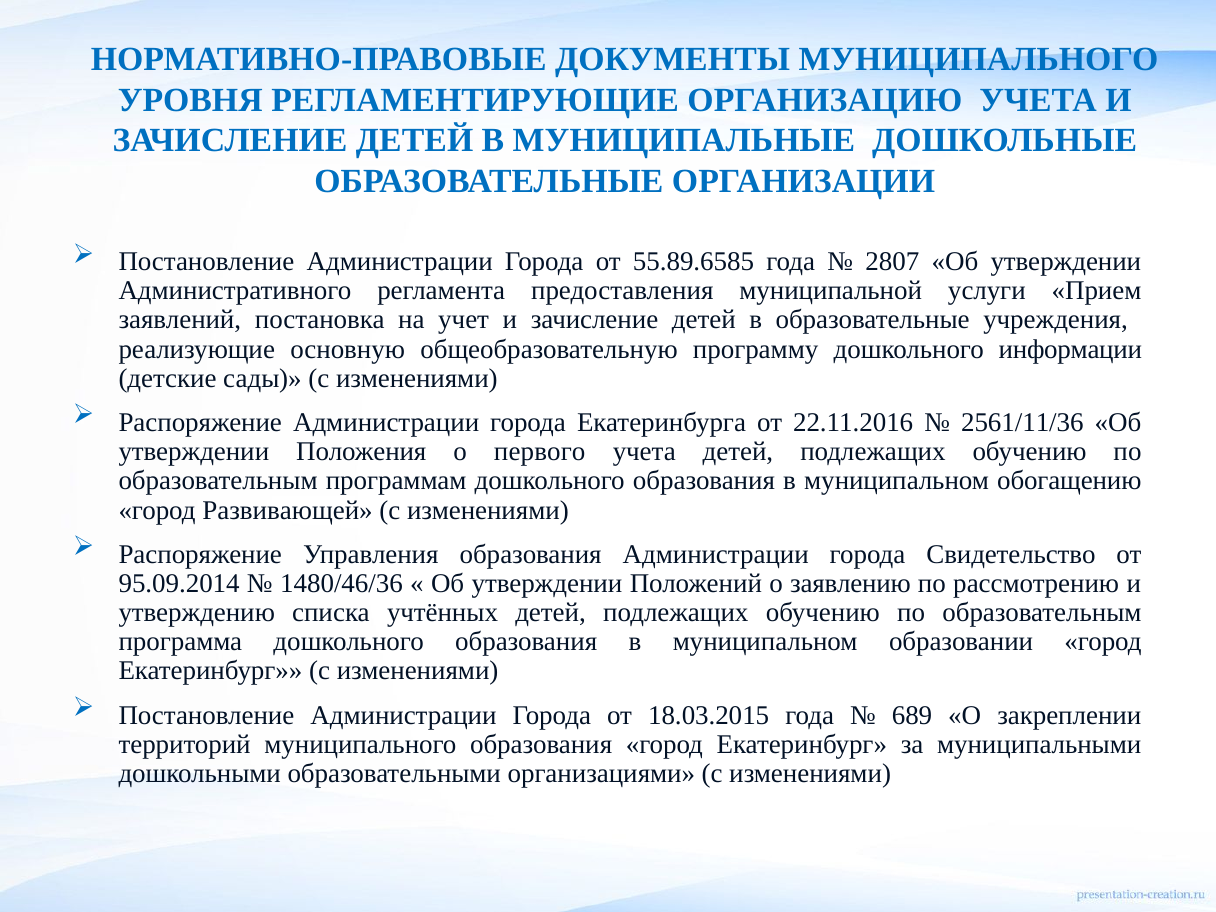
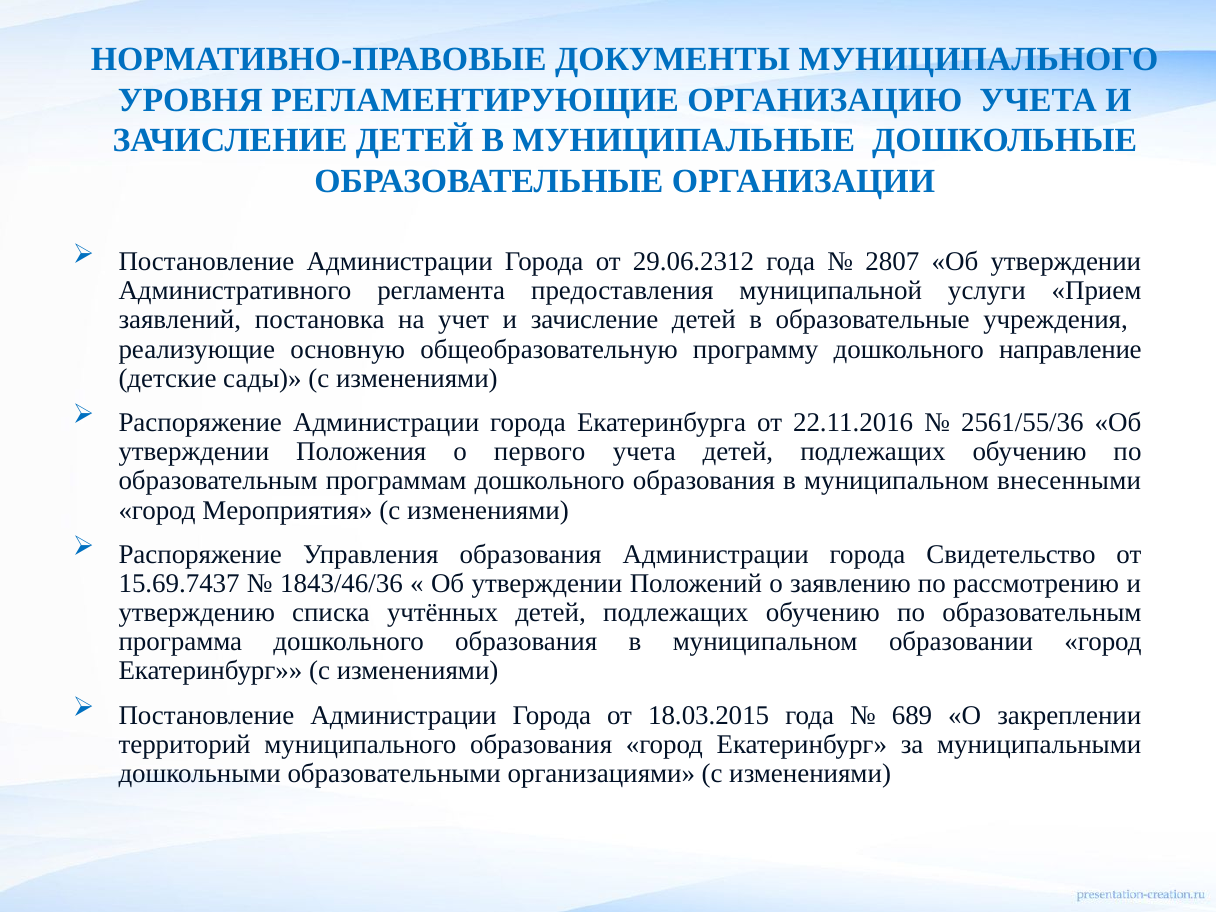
55.89.6585: 55.89.6585 -> 29.06.2312
информации: информации -> направление
2561/11/36: 2561/11/36 -> 2561/55/36
обогащению: обогащению -> внесенными
Развивающей: Развивающей -> Мероприятия
95.09.2014: 95.09.2014 -> 15.69.7437
1480/46/36: 1480/46/36 -> 1843/46/36
